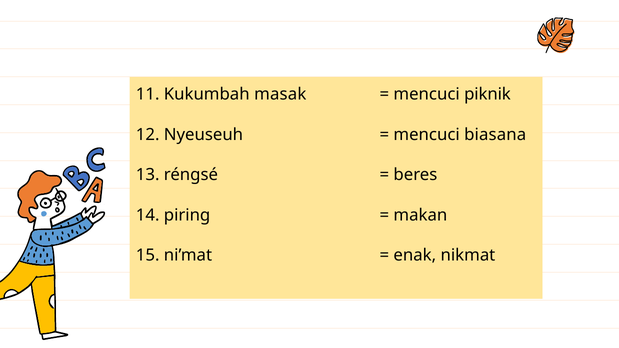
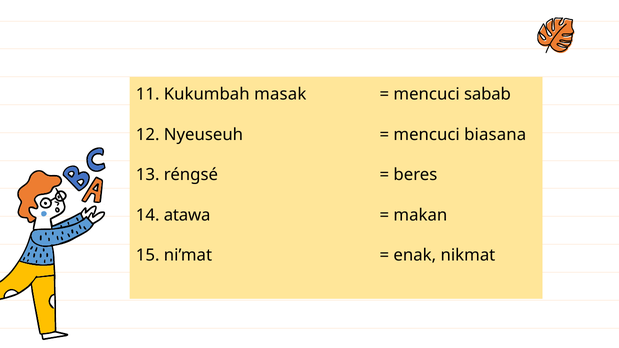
piknik: piknik -> sabab
piring: piring -> atawa
